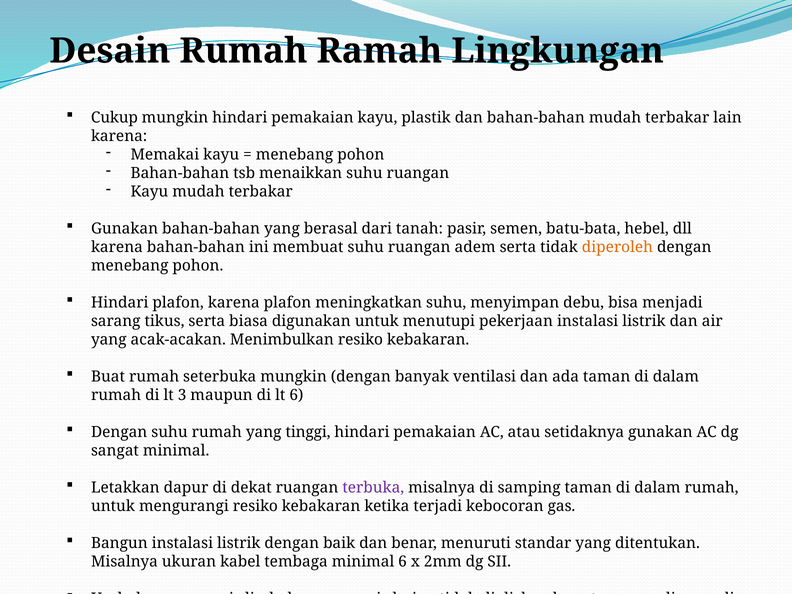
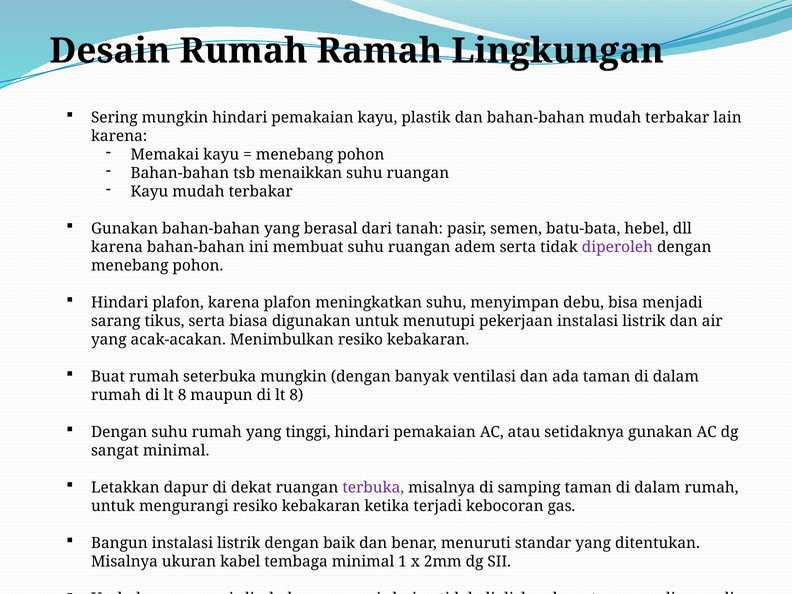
Cukup: Cukup -> Sering
diperoleh colour: orange -> purple
rumah di lt 3: 3 -> 8
maupun di lt 6: 6 -> 8
minimal 6: 6 -> 1
